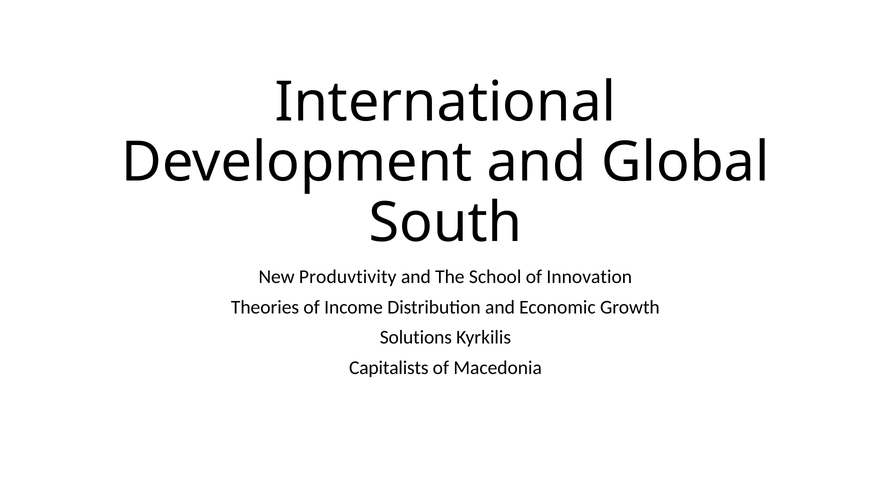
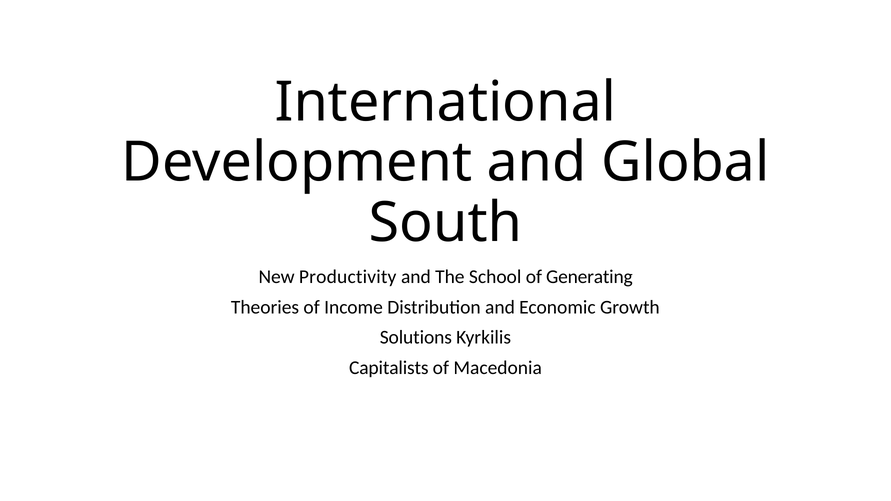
Produvtivity: Produvtivity -> Productivity
Innovation: Innovation -> Generating
